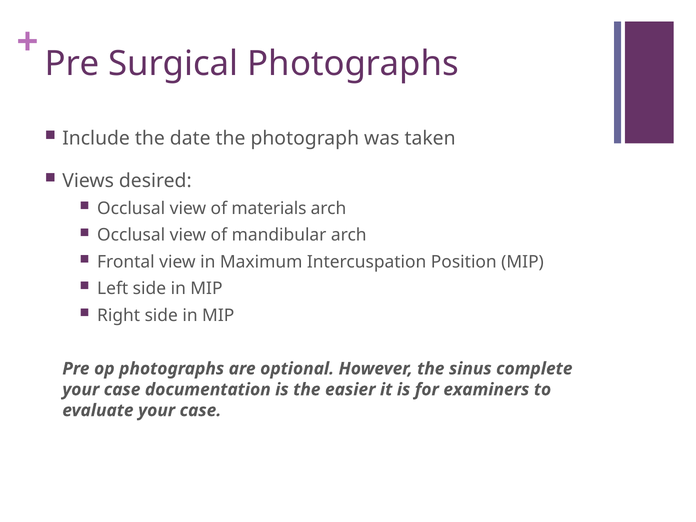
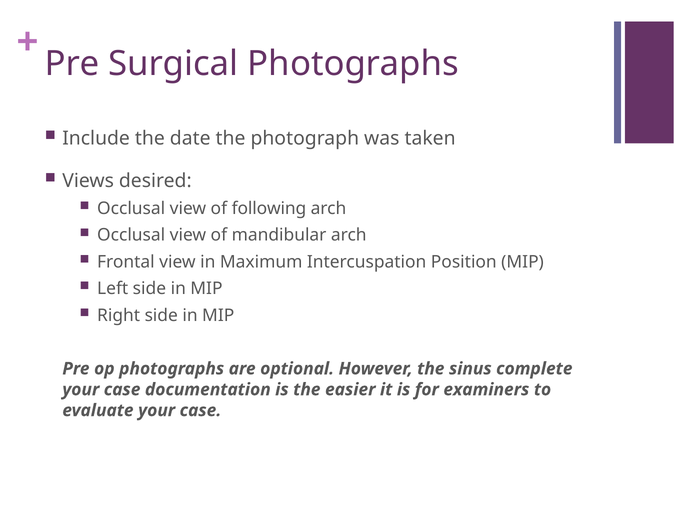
materials: materials -> following
